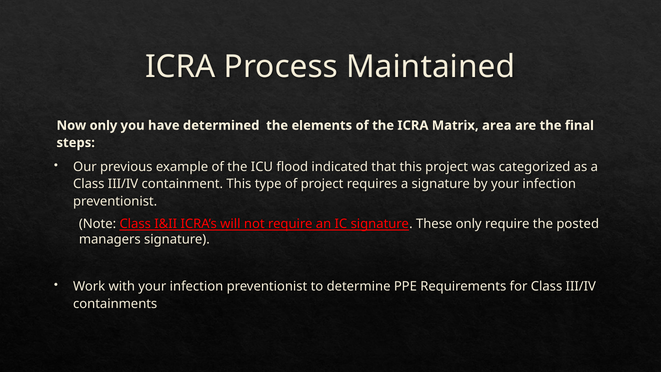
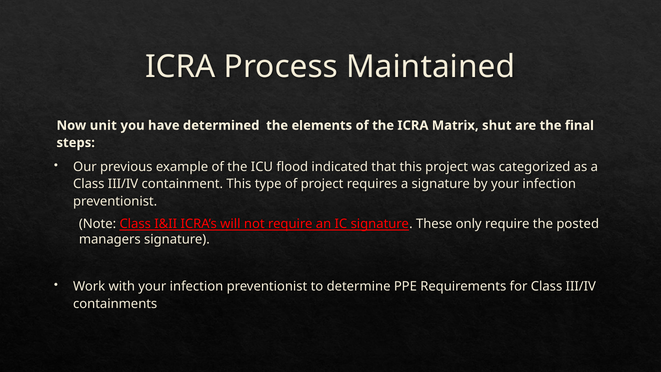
Now only: only -> unit
area: area -> shut
